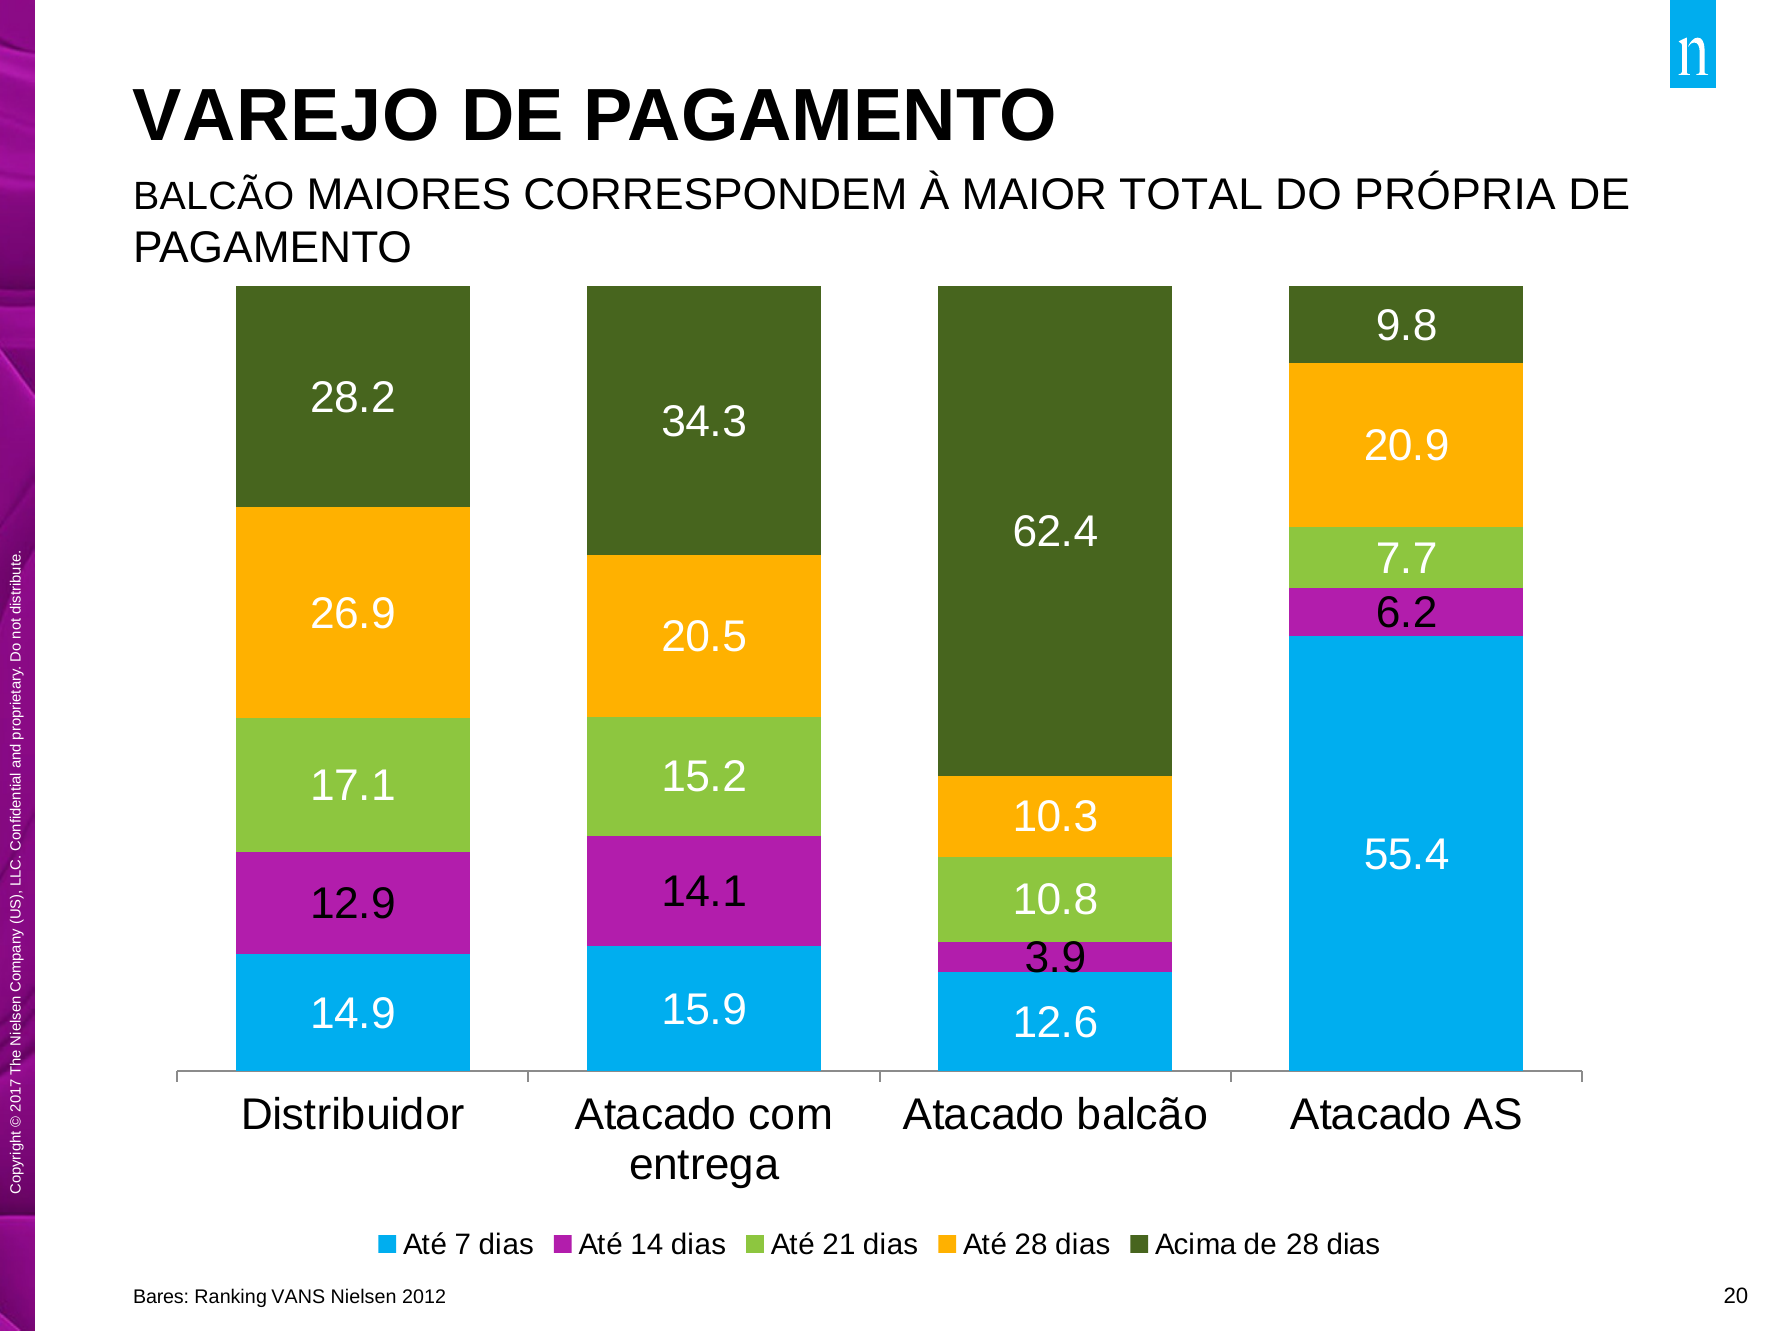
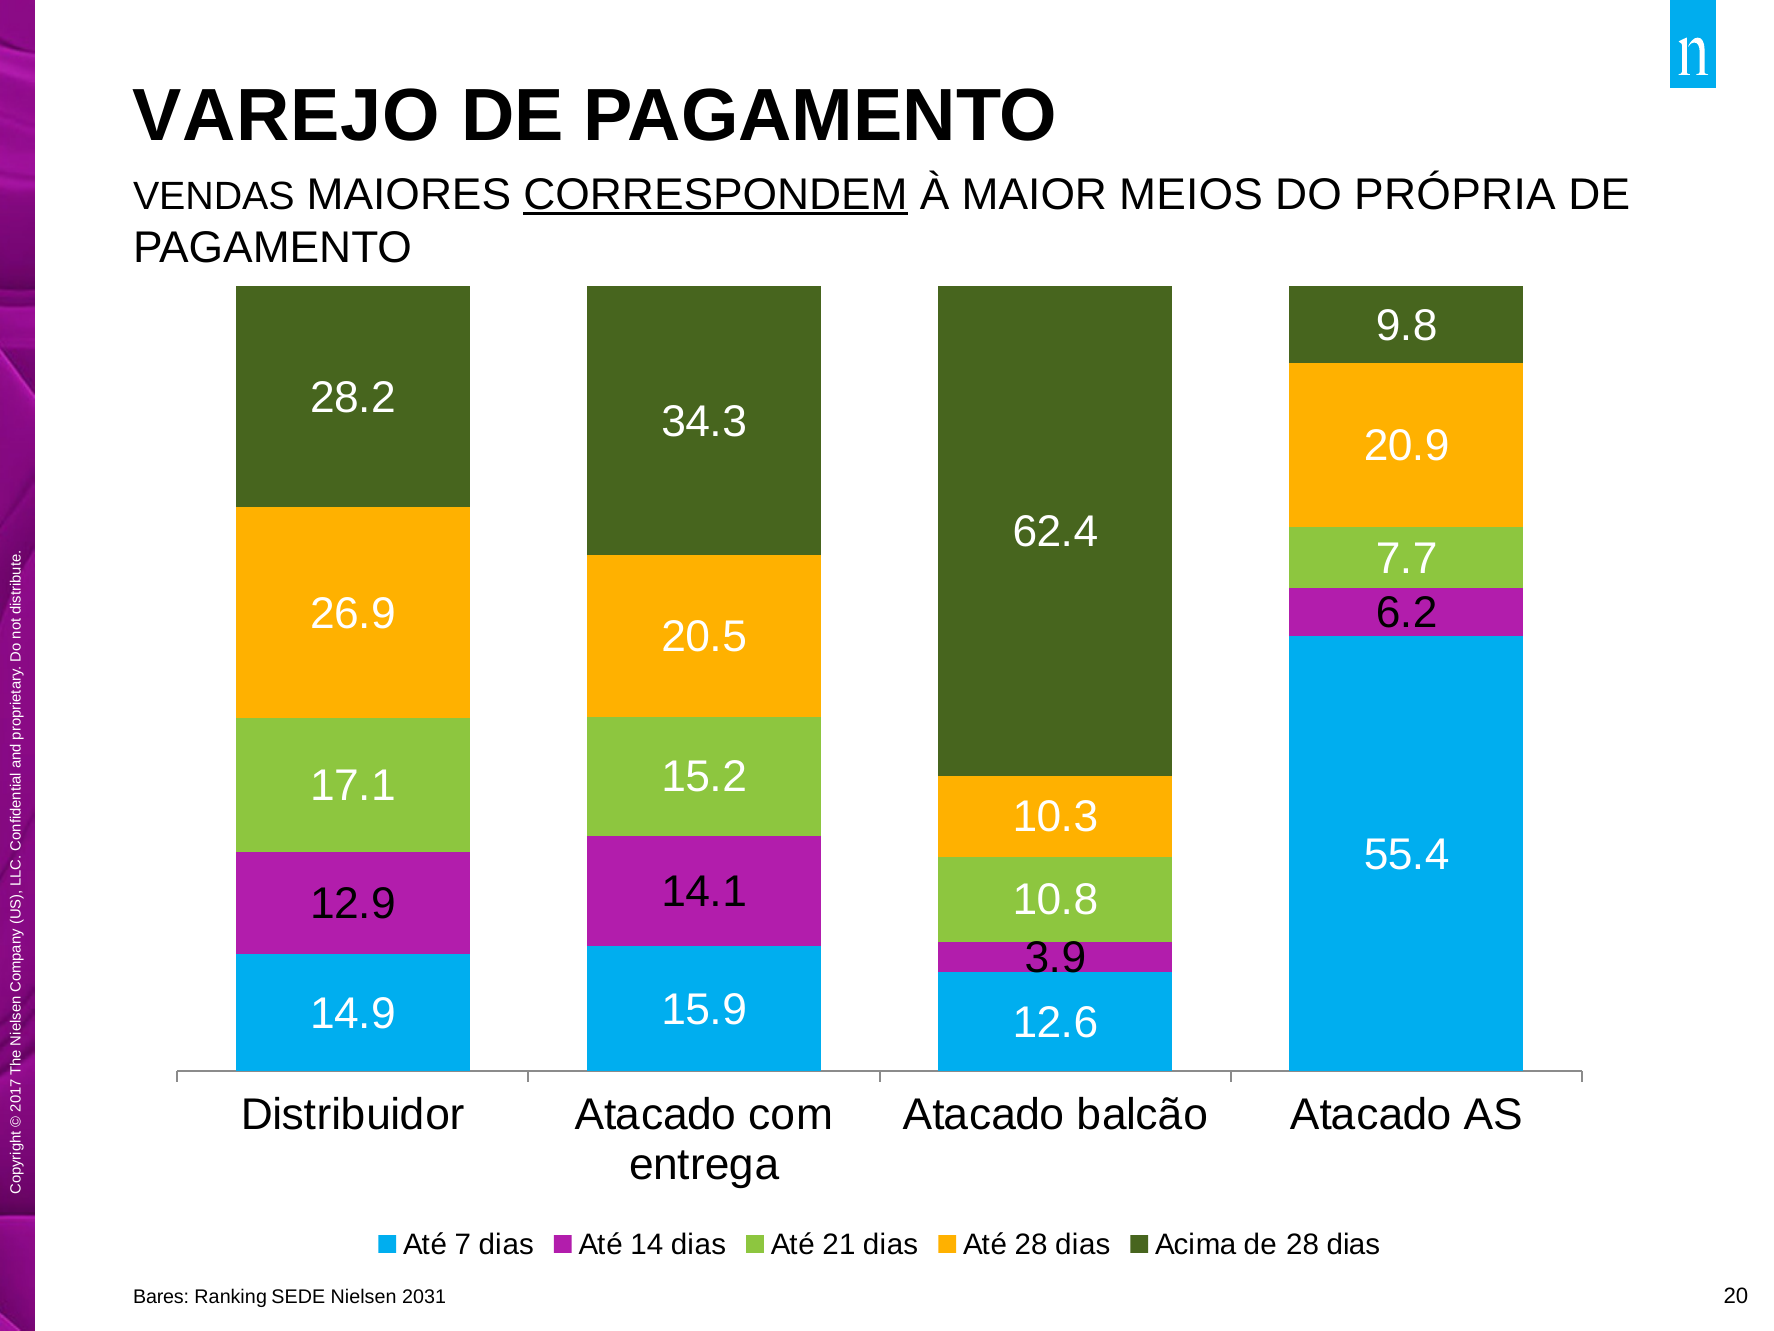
BALCÃO at (214, 196): BALCÃO -> VENDAS
CORRESPONDEM underline: none -> present
TOTAL: TOTAL -> MEIOS
VANS: VANS -> SEDE
2012: 2012 -> 2031
